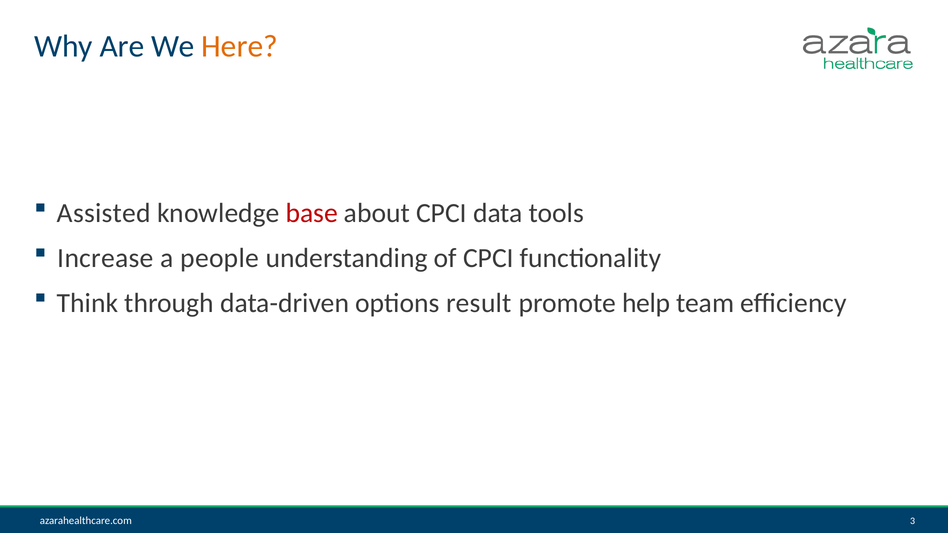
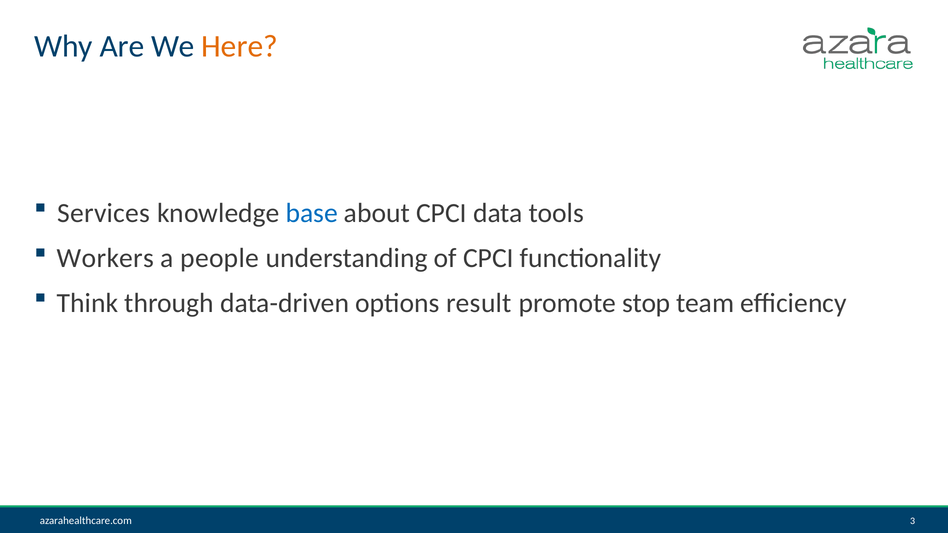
Assisted: Assisted -> Services
base colour: red -> blue
Increase: Increase -> Workers
help: help -> stop
